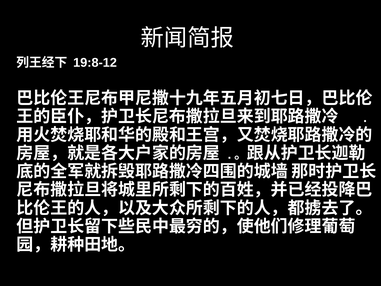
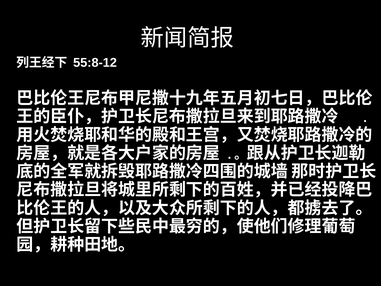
19:8-12: 19:8-12 -> 55:8-12
